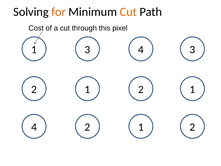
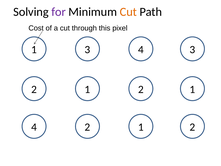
for colour: orange -> purple
